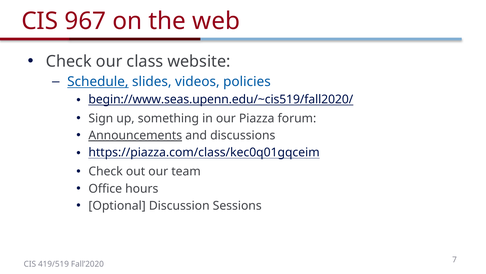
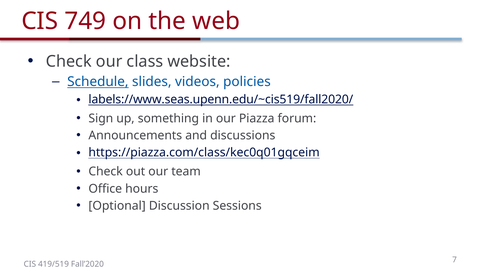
967: 967 -> 749
begin://www.seas.upenn.edu/~cis519/fall2020/: begin://www.seas.upenn.edu/~cis519/fall2020/ -> labels://www.seas.upenn.edu/~cis519/fall2020/
Announcements underline: present -> none
